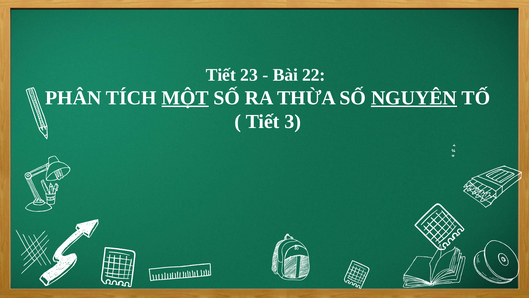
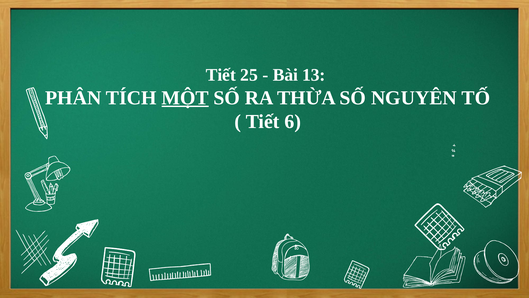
23: 23 -> 25
22: 22 -> 13
NGUYÊN underline: present -> none
3: 3 -> 6
